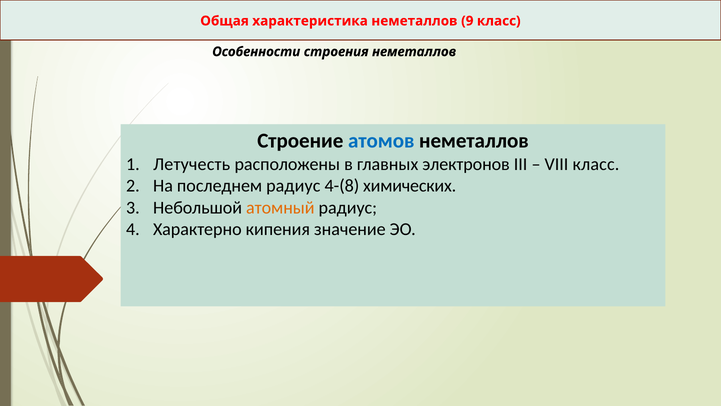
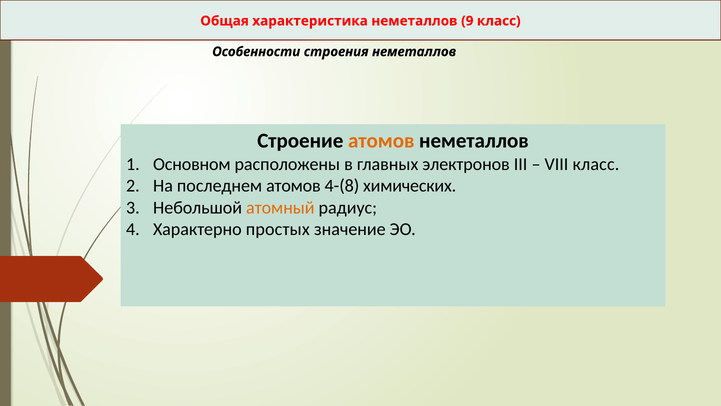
атомов at (381, 141) colour: blue -> orange
Летучесть: Летучесть -> Основном
последнем радиус: радиус -> атомов
кипения: кипения -> простых
